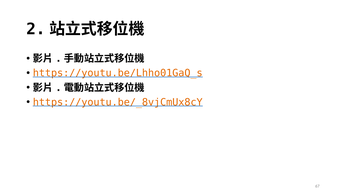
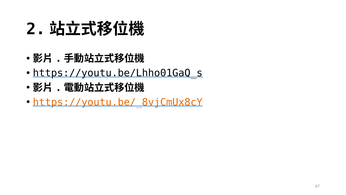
https://youtu.be/Lhho01GaQ_s colour: orange -> black
